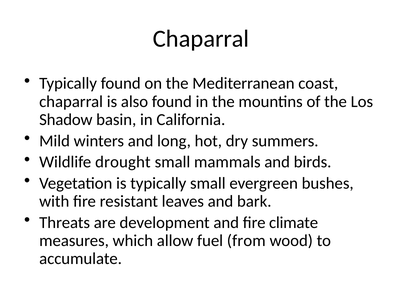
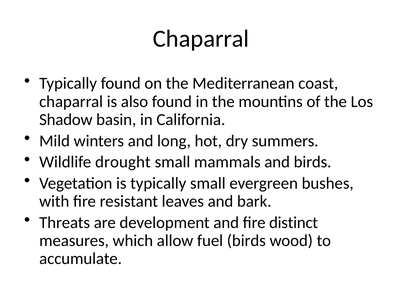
climate: climate -> distinct
fuel from: from -> birds
